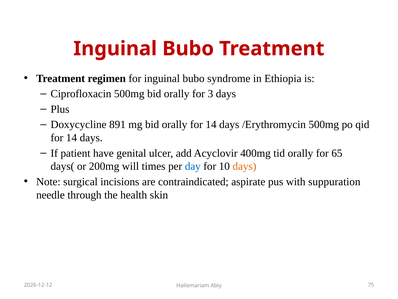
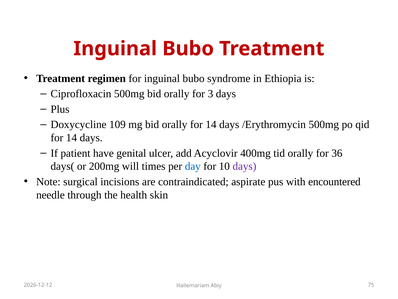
891: 891 -> 109
65: 65 -> 36
days at (244, 166) colour: orange -> purple
suppuration: suppuration -> encountered
